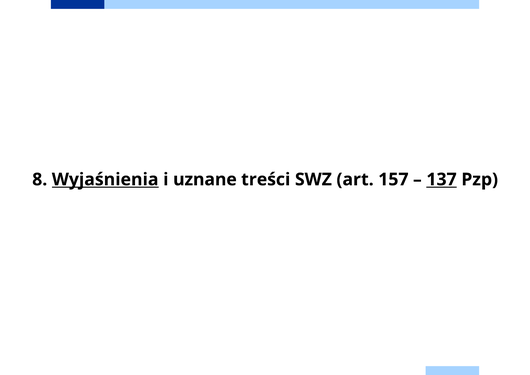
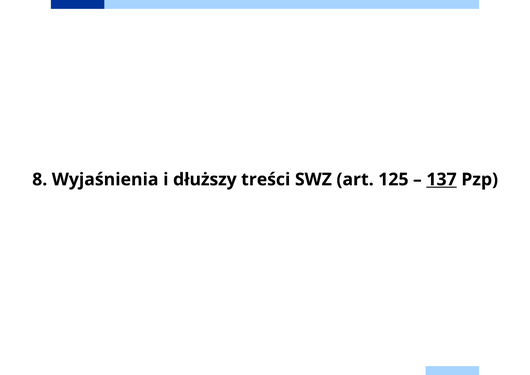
Wyjaśnienia underline: present -> none
uznane: uznane -> dłuższy
157: 157 -> 125
